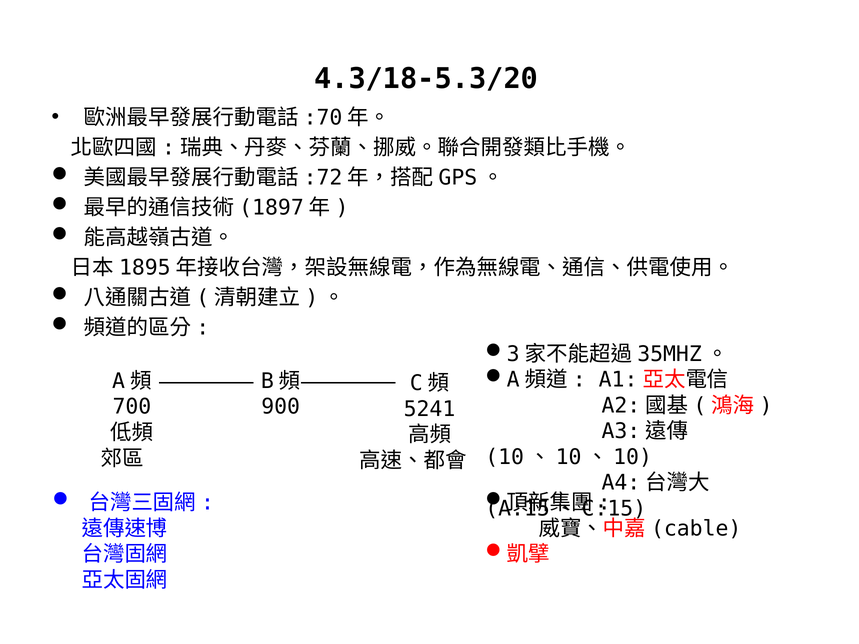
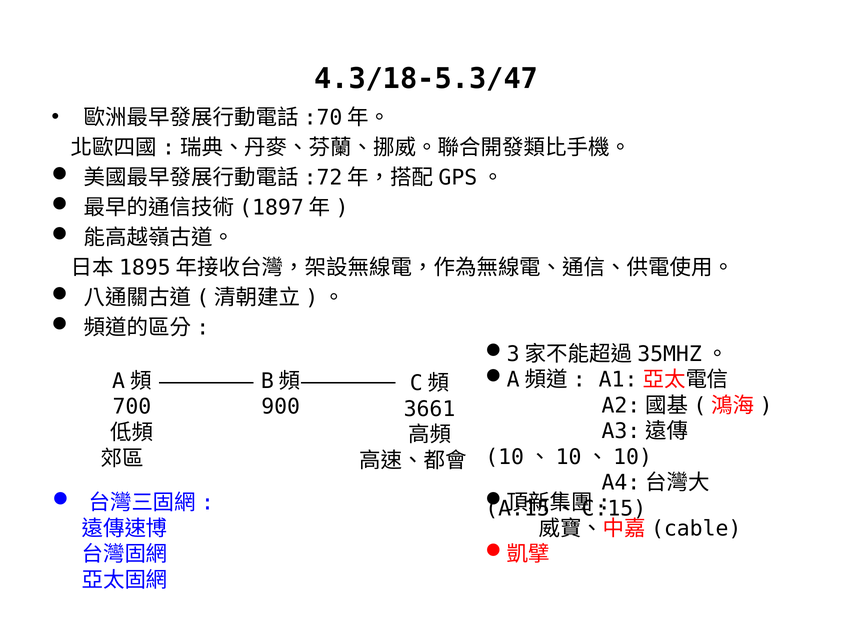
4.3/18-5.3/20: 4.3/18-5.3/20 -> 4.3/18-5.3/47
5241: 5241 -> 3661
